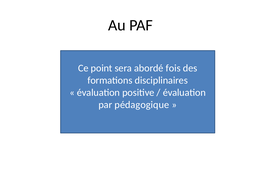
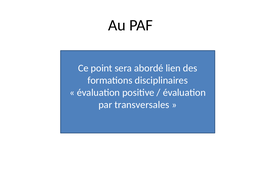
fois: fois -> lien
pédagogique: pédagogique -> transversales
